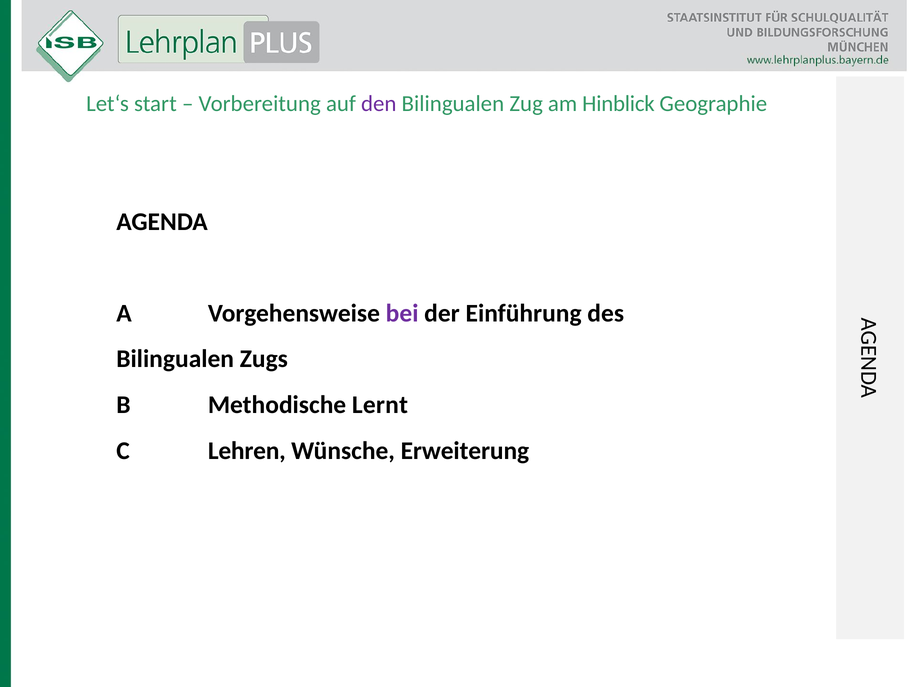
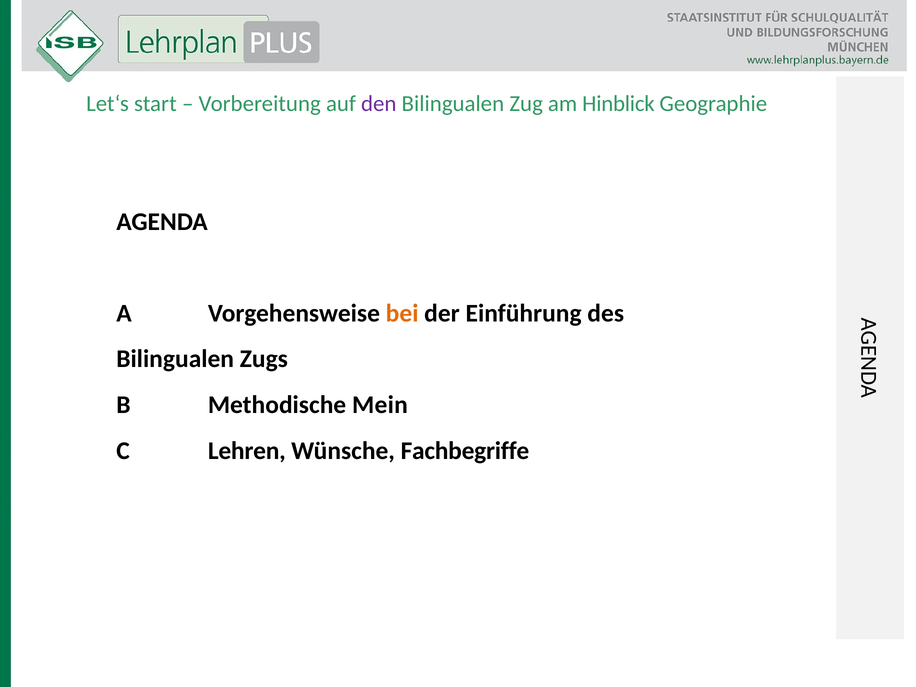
bei colour: purple -> orange
Lernt: Lernt -> Mein
Erweiterung: Erweiterung -> Fachbegriffe
